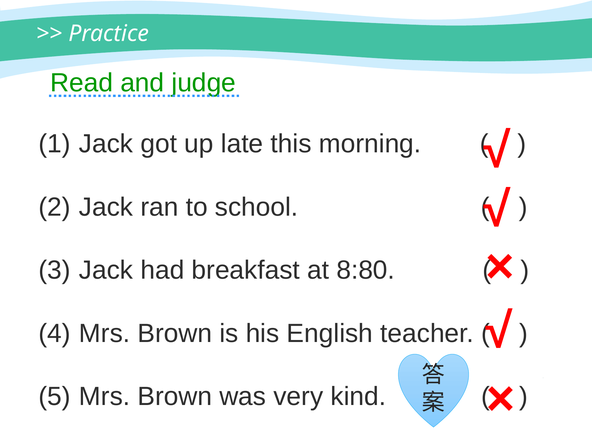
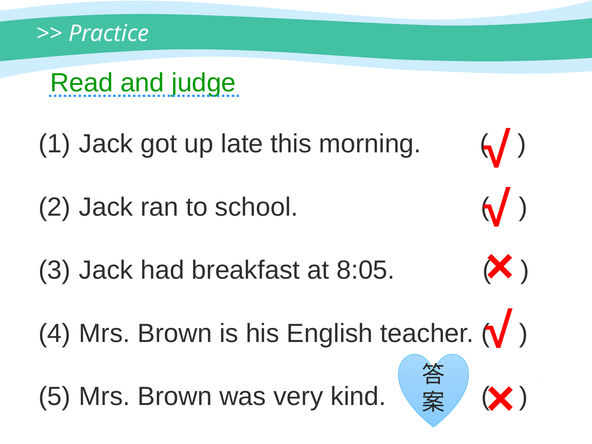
8:80: 8:80 -> 8:05
